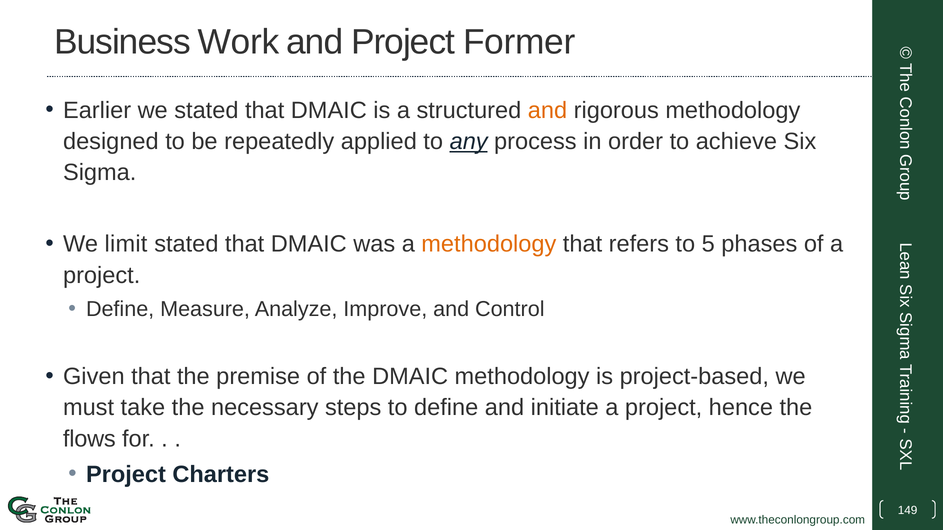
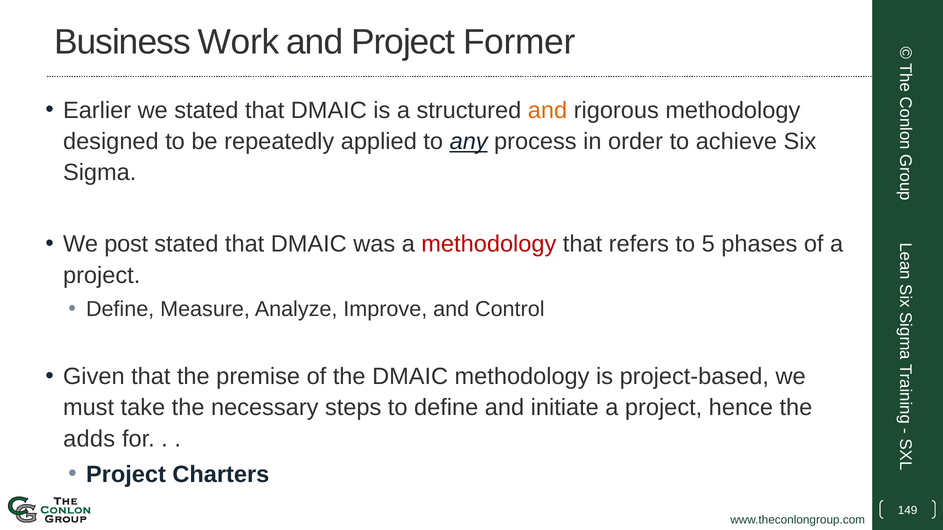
limit: limit -> post
methodology at (489, 244) colour: orange -> red
flows: flows -> adds
